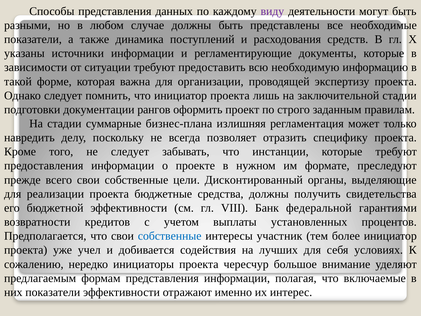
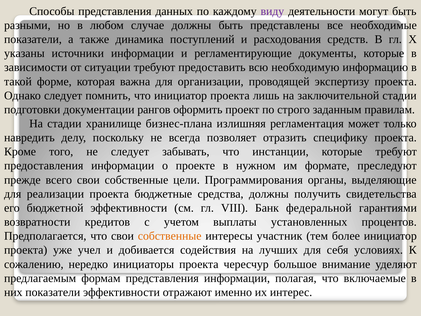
суммарные: суммарные -> хранилище
Дисконтированный: Дисконтированный -> Программирования
собственные at (170, 236) colour: blue -> orange
